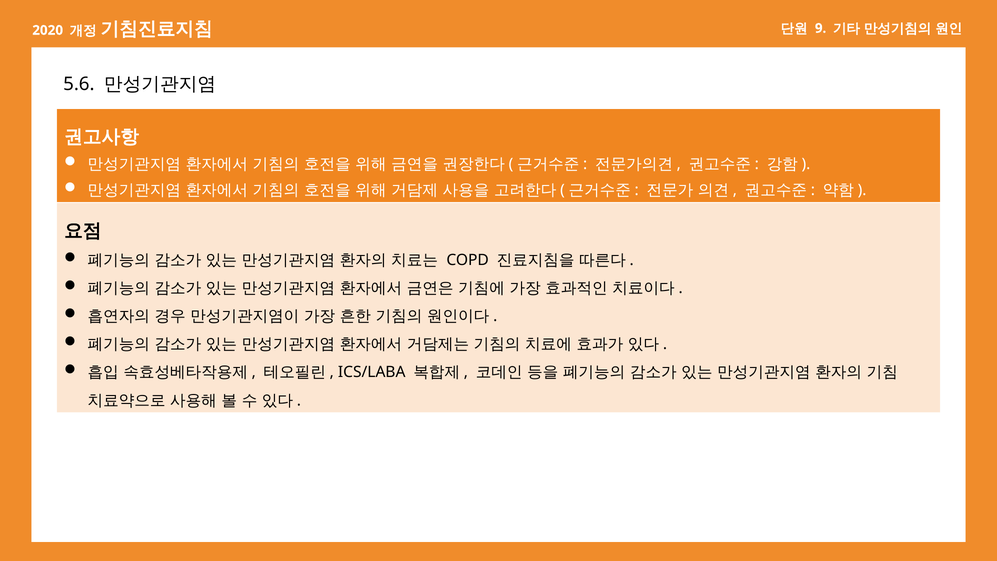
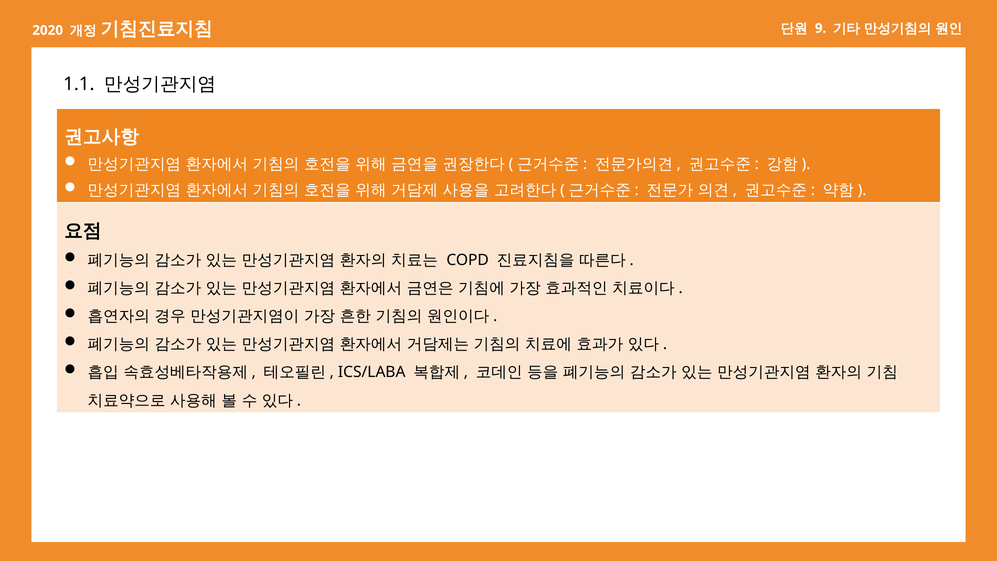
5.6: 5.6 -> 1.1
